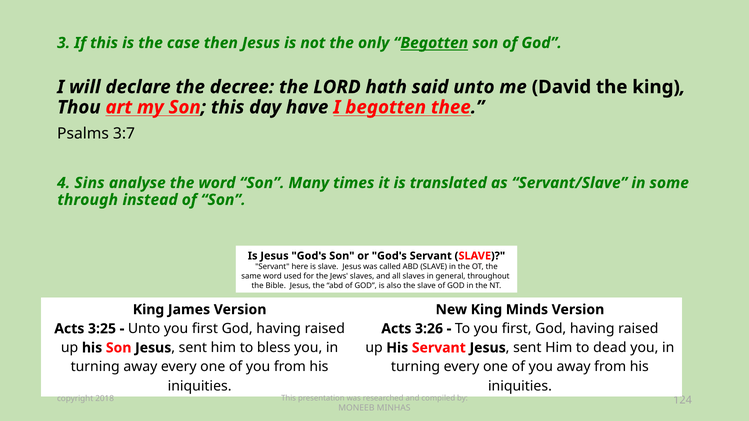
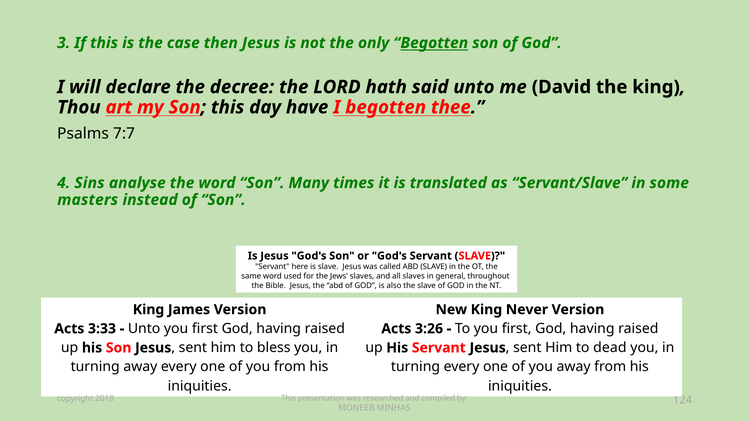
3:7: 3:7 -> 7:7
through: through -> masters
Minds: Minds -> Never
3:25: 3:25 -> 3:33
